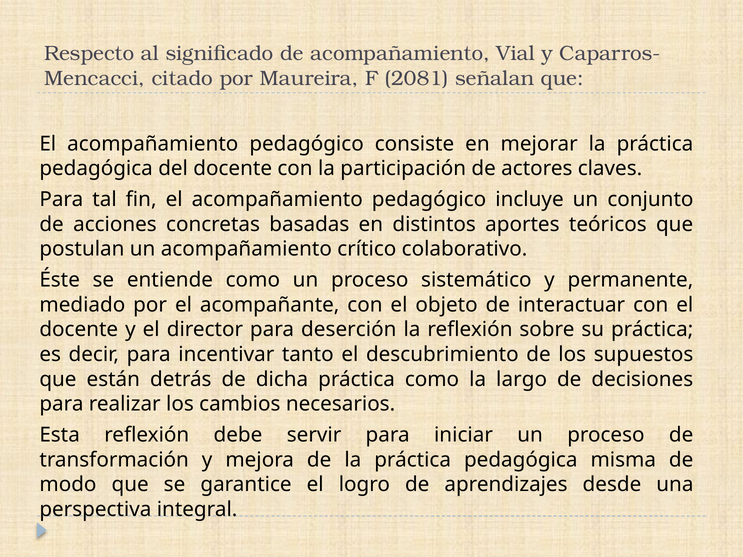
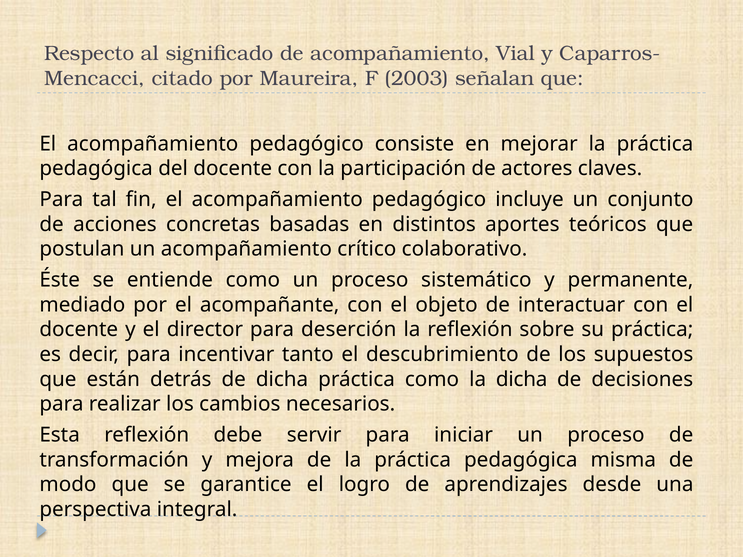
2081: 2081 -> 2003
la largo: largo -> dicha
